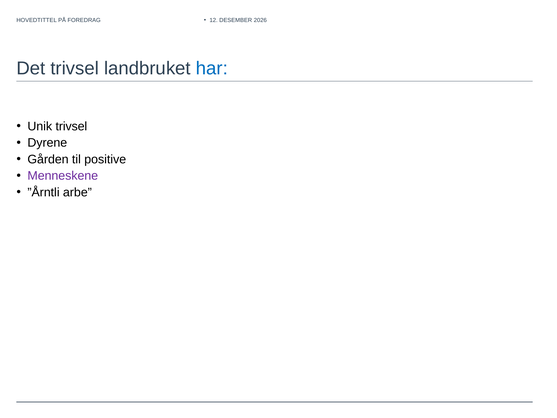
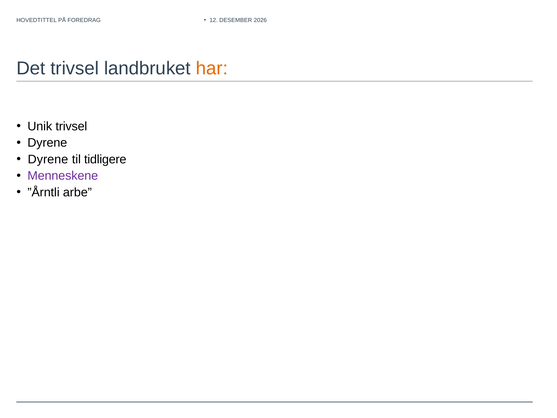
har colour: blue -> orange
Gården at (48, 159): Gården -> Dyrene
positive: positive -> tidligere
